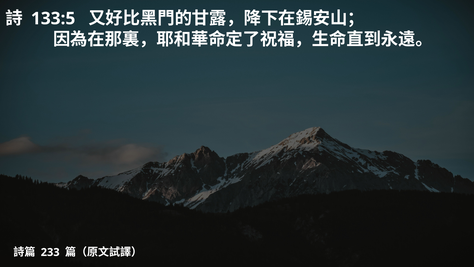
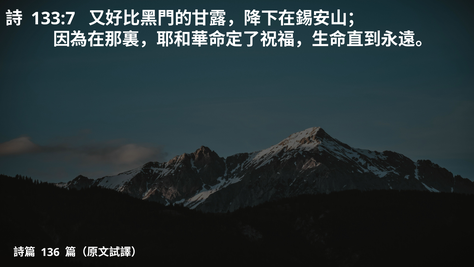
133:5: 133:5 -> 133:7
233: 233 -> 136
